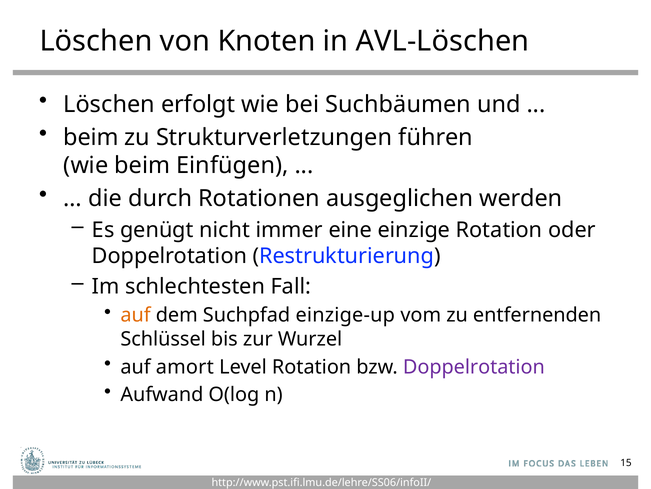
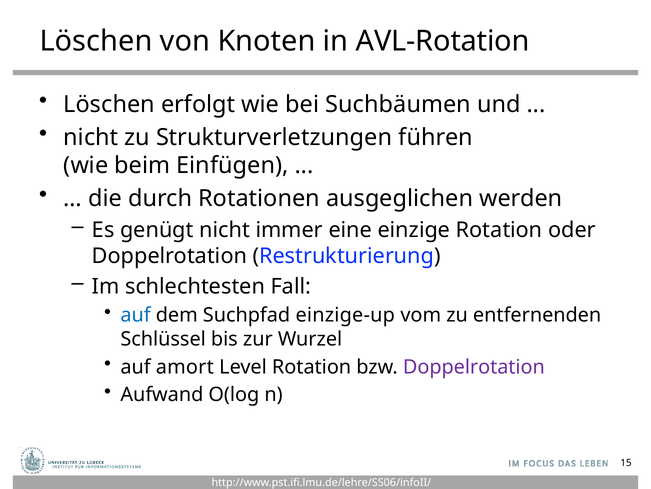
AVL-Löschen: AVL-Löschen -> AVL-Rotation
beim at (91, 137): beim -> nicht
auf at (136, 315) colour: orange -> blue
